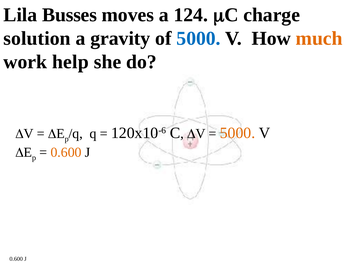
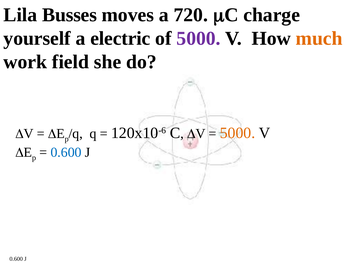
124: 124 -> 720
solution: solution -> yourself
gravity: gravity -> electric
5000 at (199, 39) colour: blue -> purple
help: help -> field
0.600 at (66, 153) colour: orange -> blue
